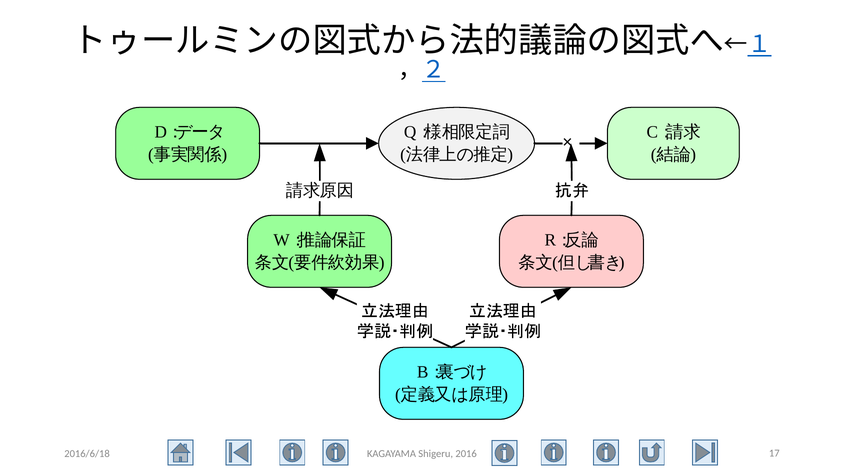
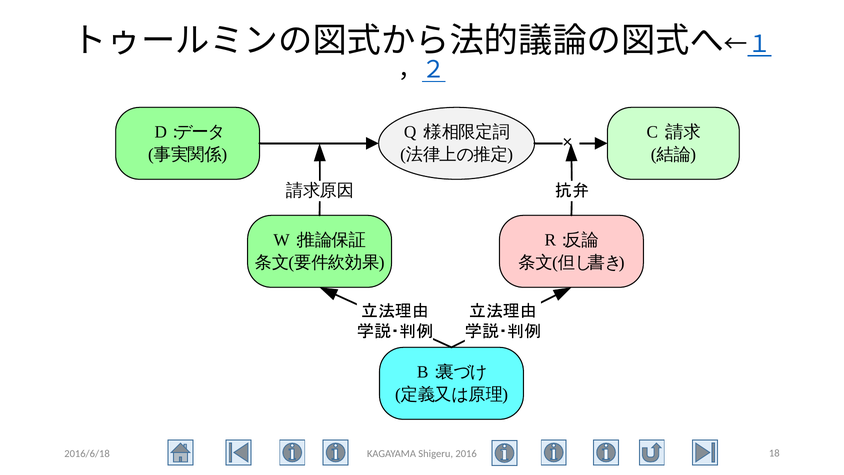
17: 17 -> 18
